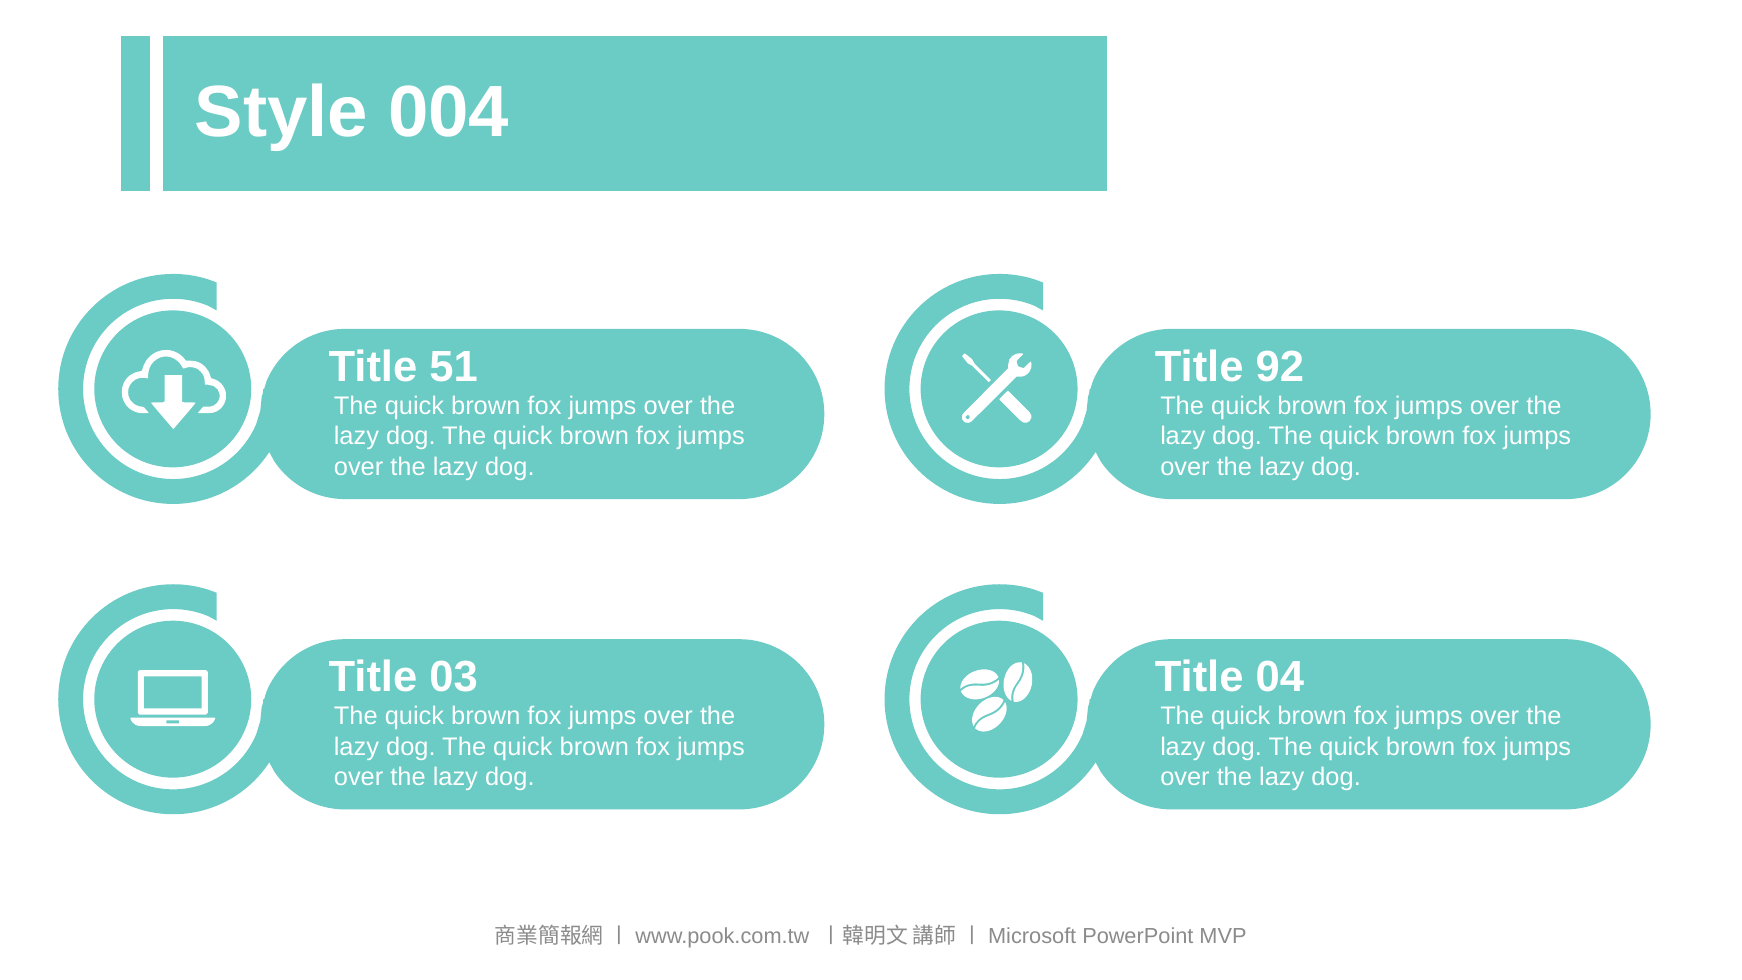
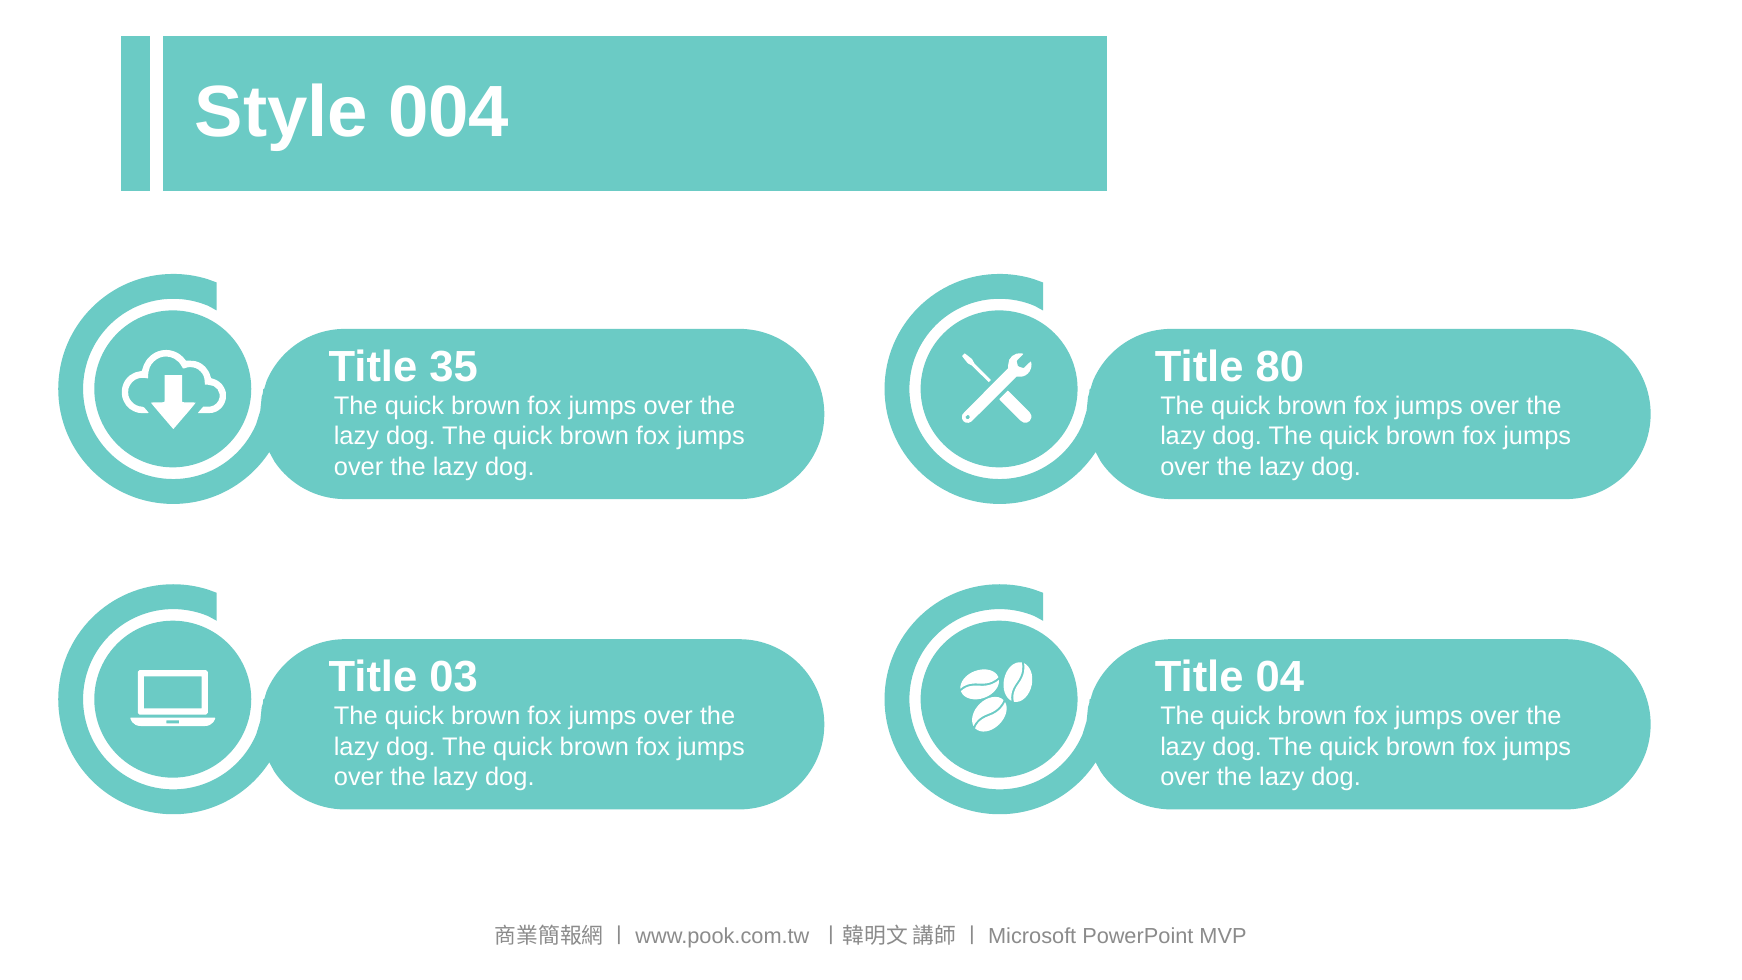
51: 51 -> 35
92: 92 -> 80
